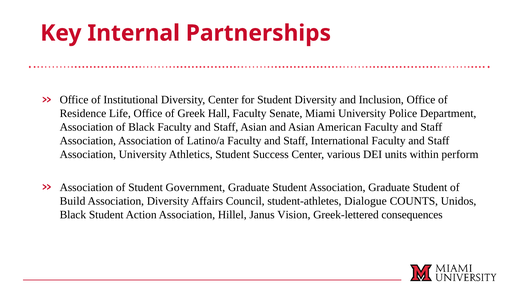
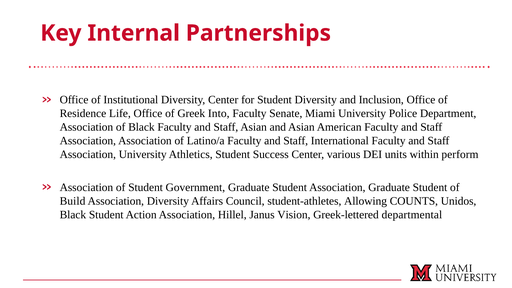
Hall: Hall -> Into
Dialogue: Dialogue -> Allowing
consequences: consequences -> departmental
